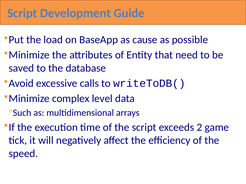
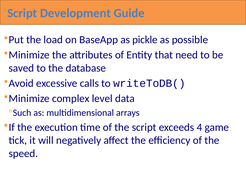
cause: cause -> pickle
2: 2 -> 4
